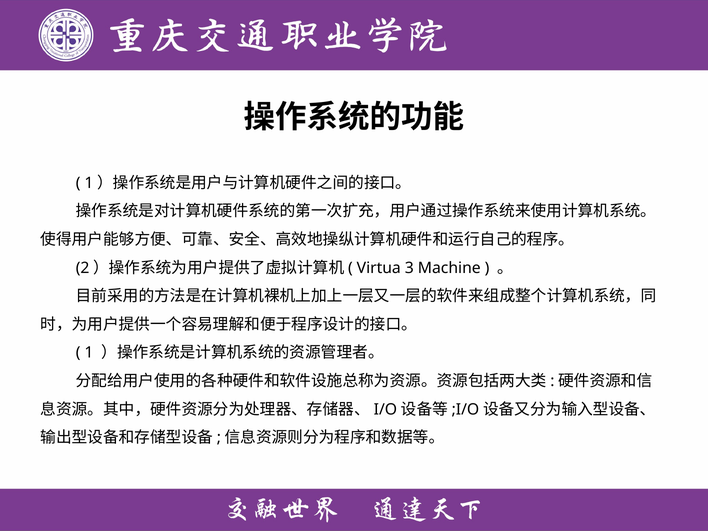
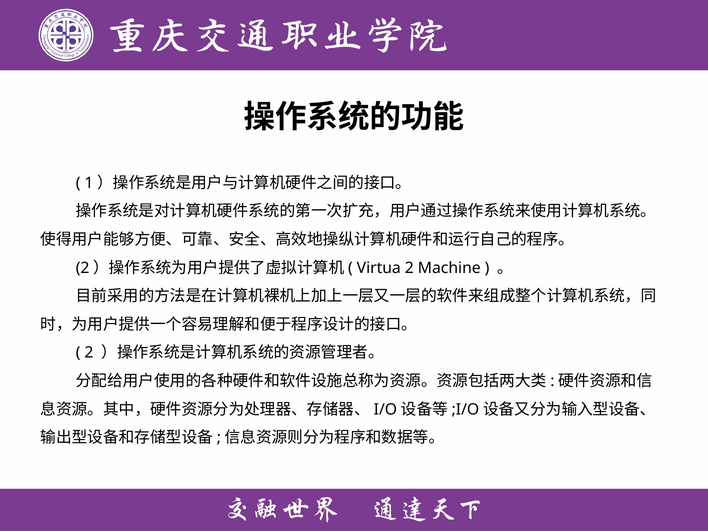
Virtua 3: 3 -> 2
1 at (89, 353): 1 -> 2
